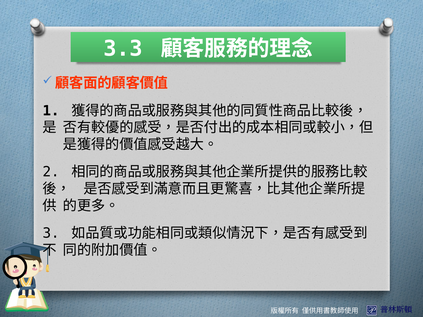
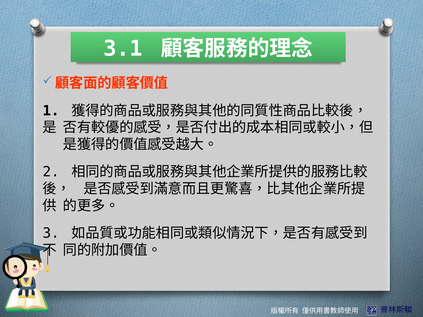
3.3: 3.3 -> 3.1
